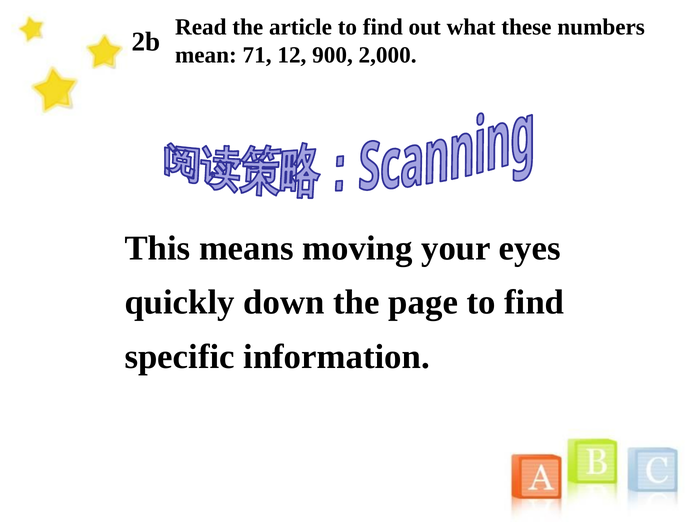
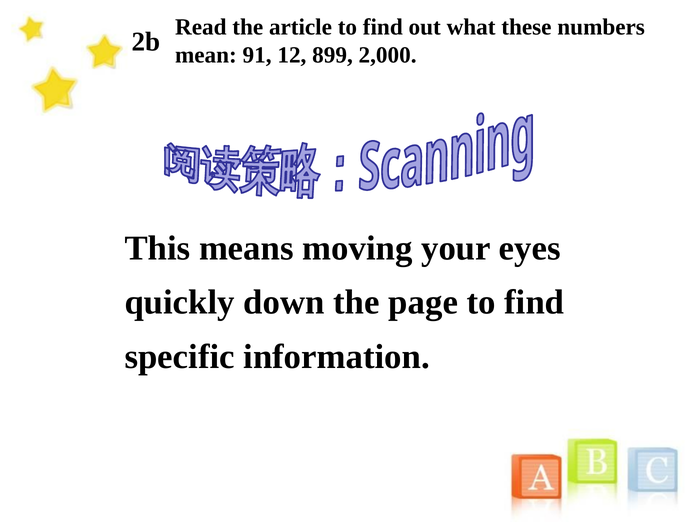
71: 71 -> 91
900: 900 -> 899
